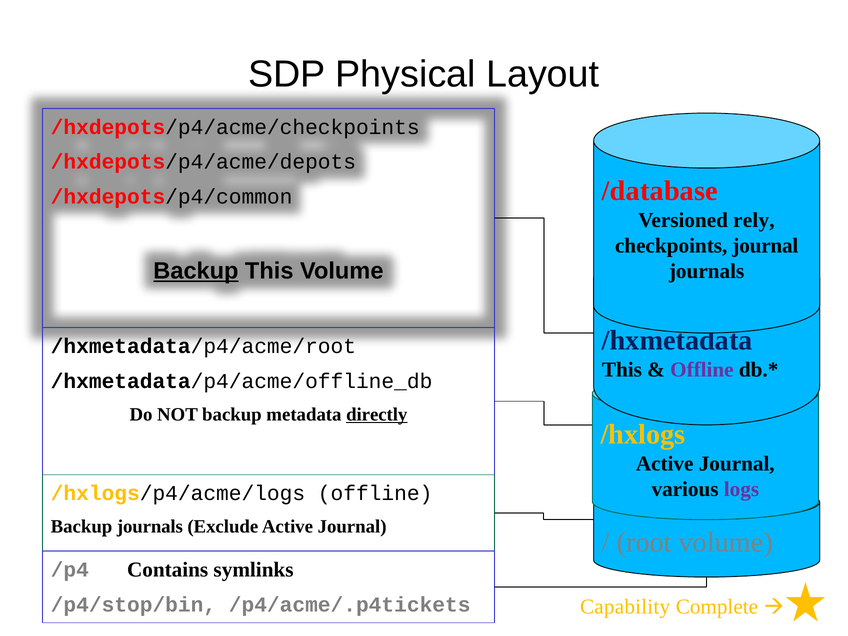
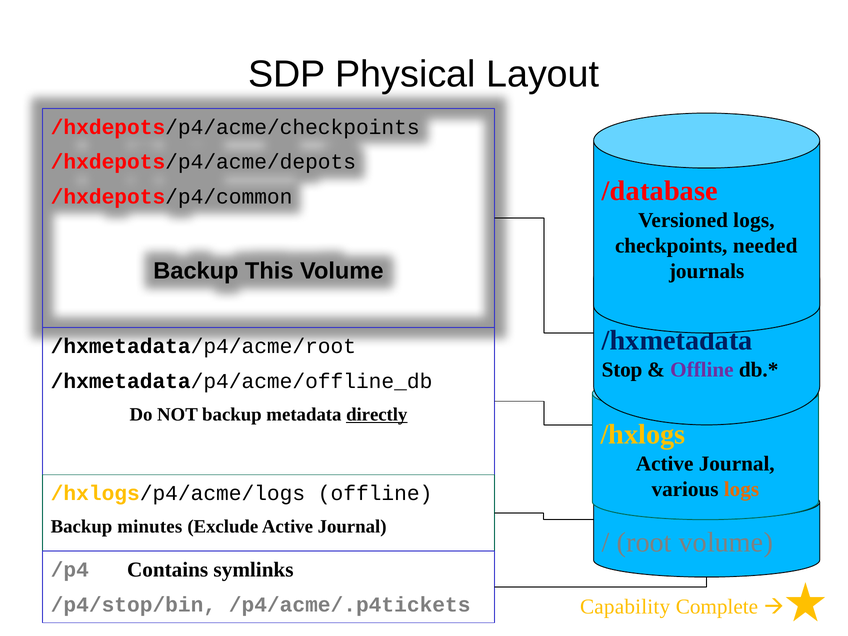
Versioned rely: rely -> logs
checkpoints journal: journal -> needed
Backup at (196, 271) underline: present -> none
This at (622, 370): This -> Stop
logs at (741, 489) colour: purple -> orange
Backup journals: journals -> minutes
